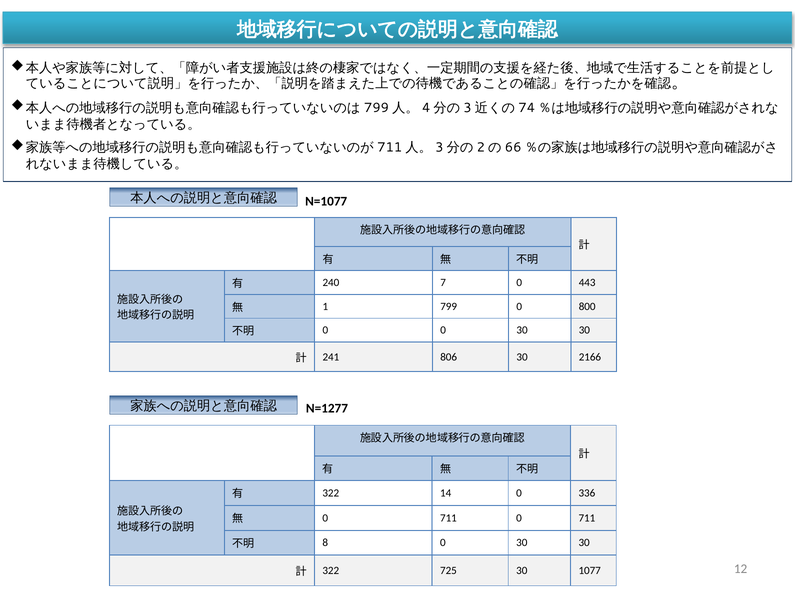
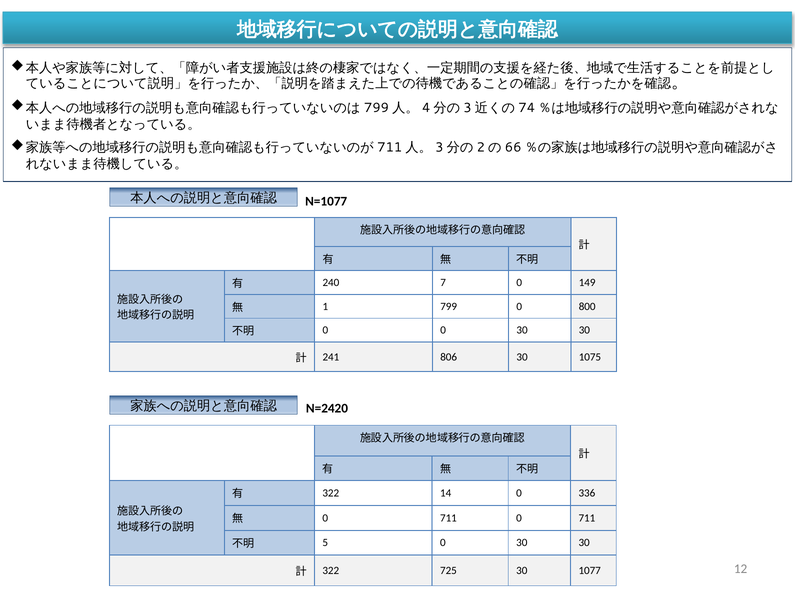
443: 443 -> 149
2166: 2166 -> 1075
N=1277: N=1277 -> N=2420
8: 8 -> 5
